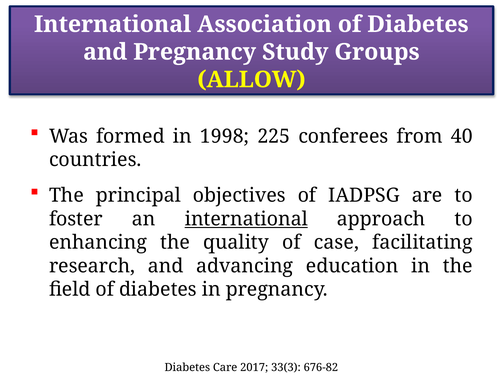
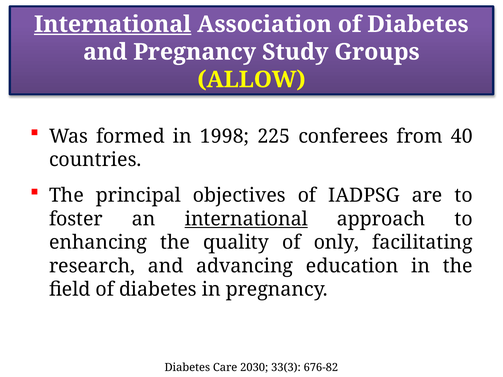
International at (113, 24) underline: none -> present
case: case -> only
2017: 2017 -> 2030
